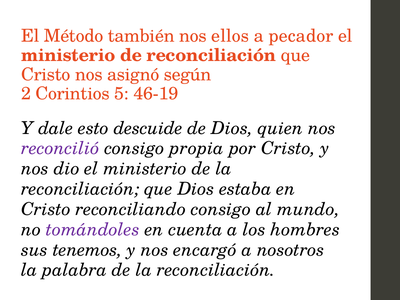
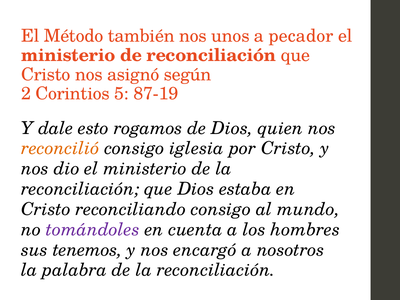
ellos: ellos -> unos
46-19: 46-19 -> 87-19
descuide: descuide -> rogamos
reconcilió colour: purple -> orange
propia: propia -> iglesia
